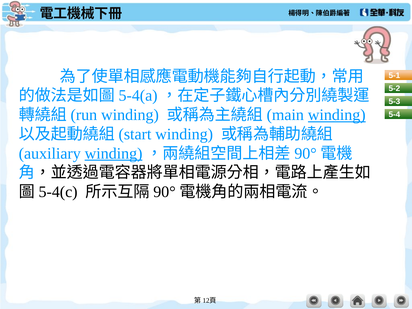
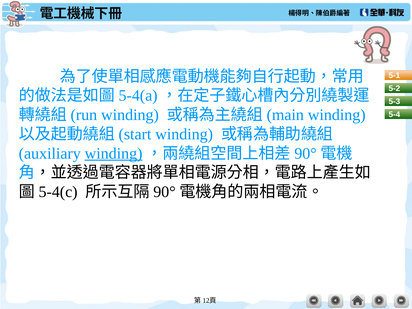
winding at (337, 115) underline: present -> none
